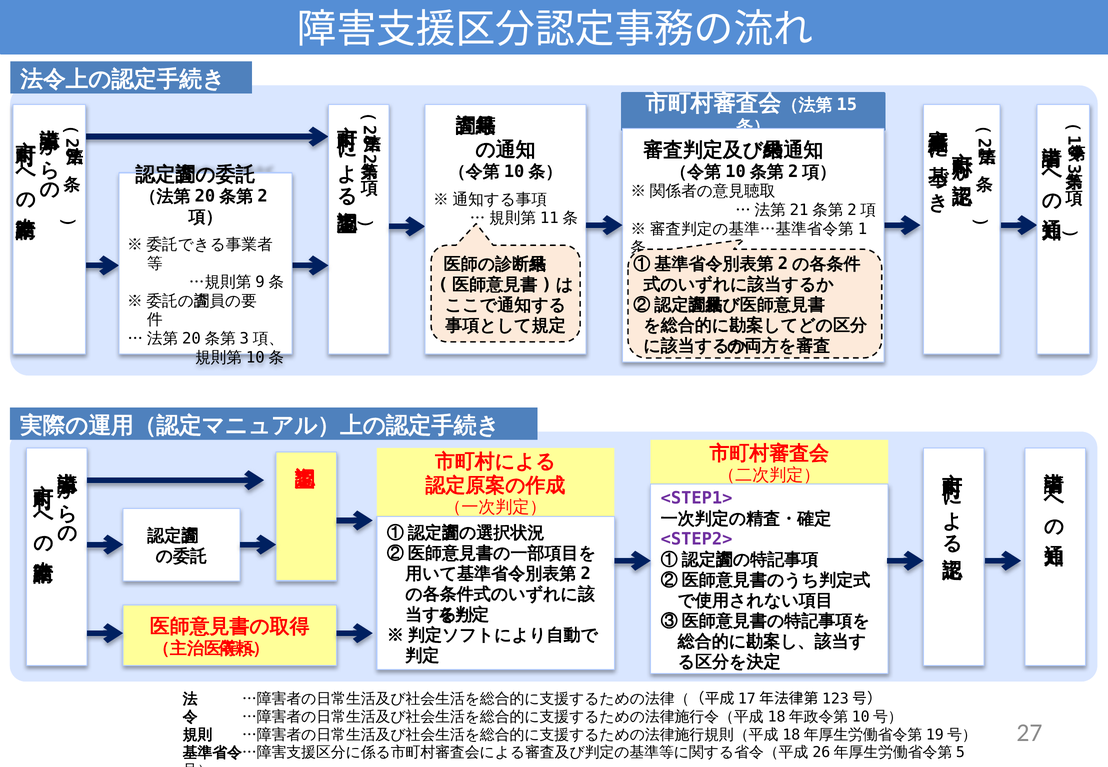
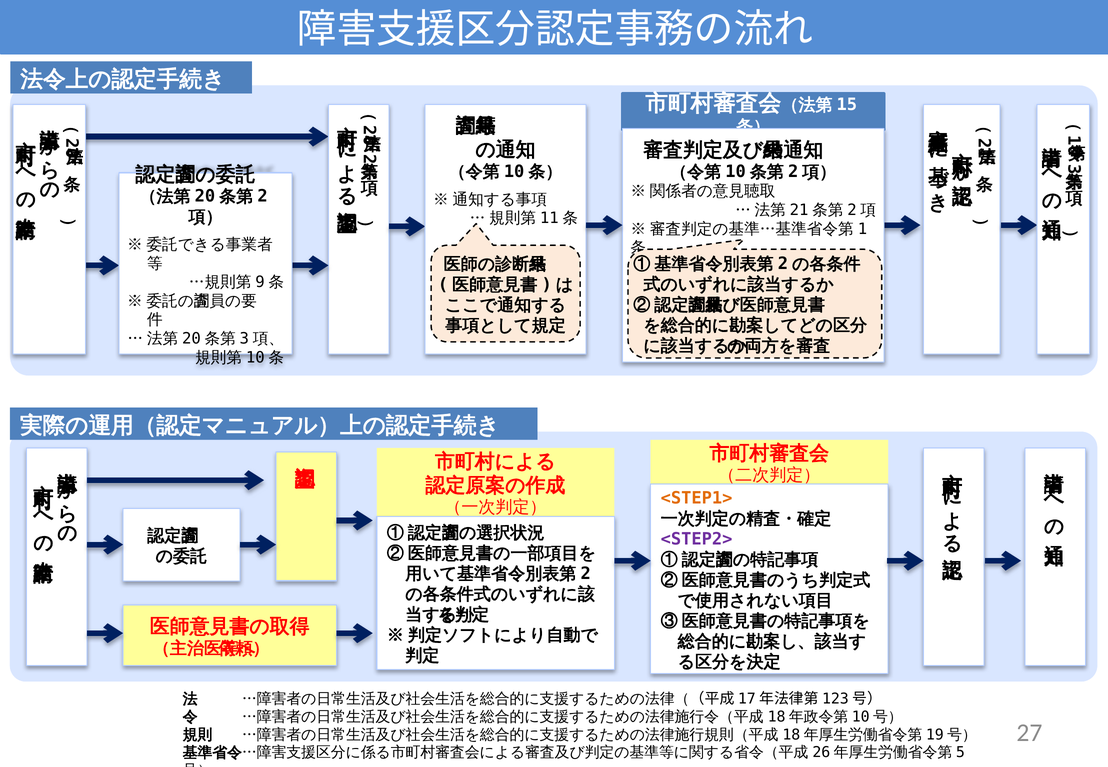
<STEP1> colour: purple -> orange
